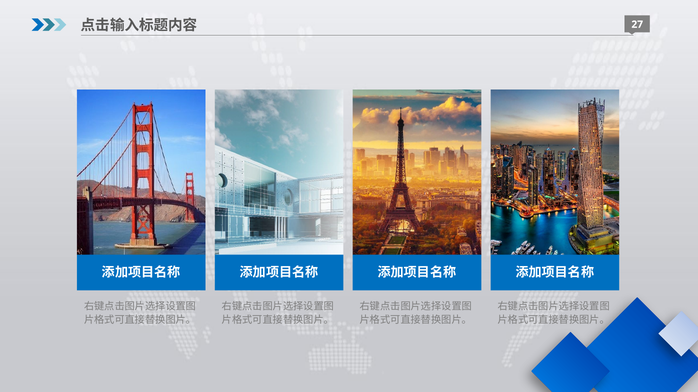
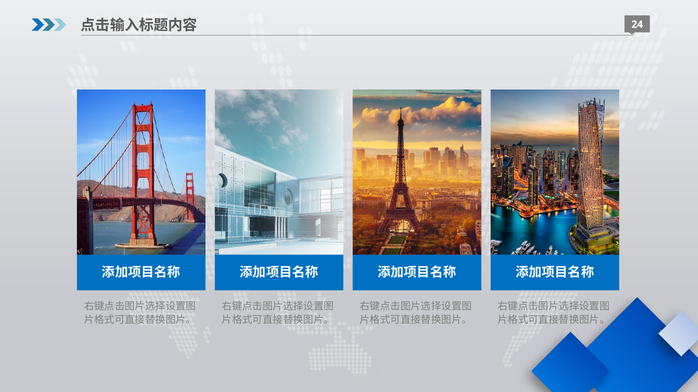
27: 27 -> 24
